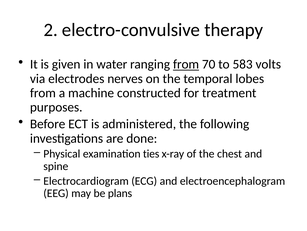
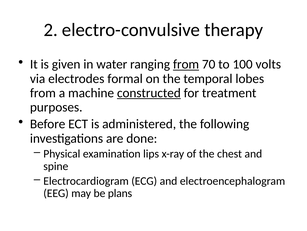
583: 583 -> 100
nerves: nerves -> formal
constructed underline: none -> present
ties: ties -> lips
